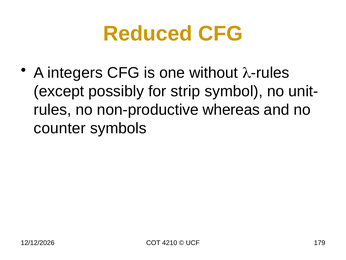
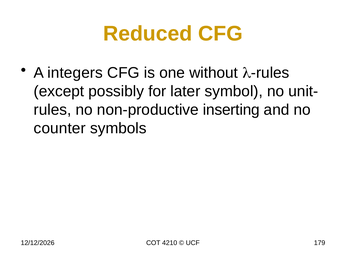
strip: strip -> later
whereas: whereas -> inserting
